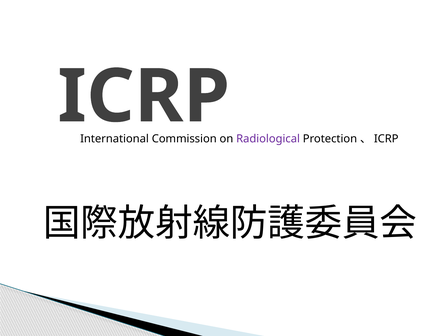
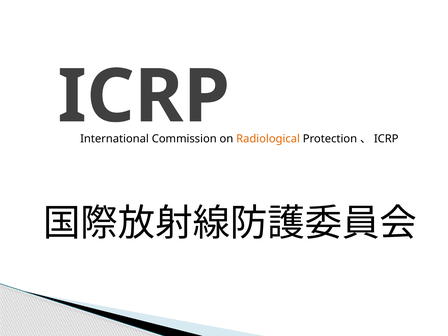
Radiological colour: purple -> orange
